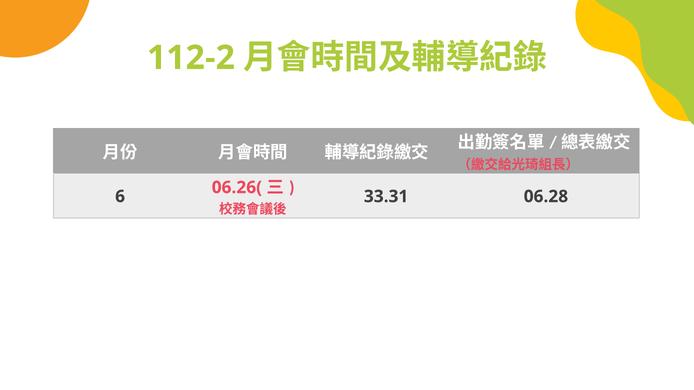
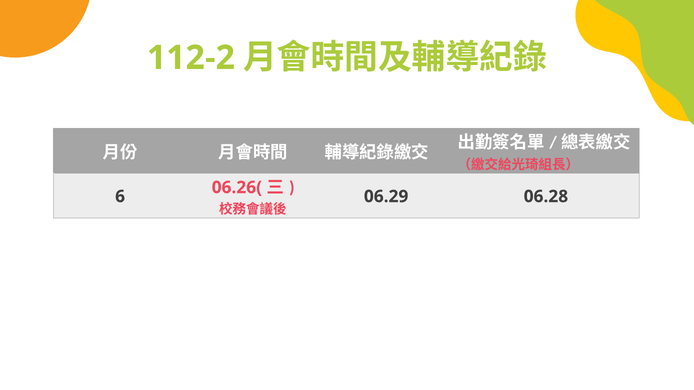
33.31: 33.31 -> 06.29
